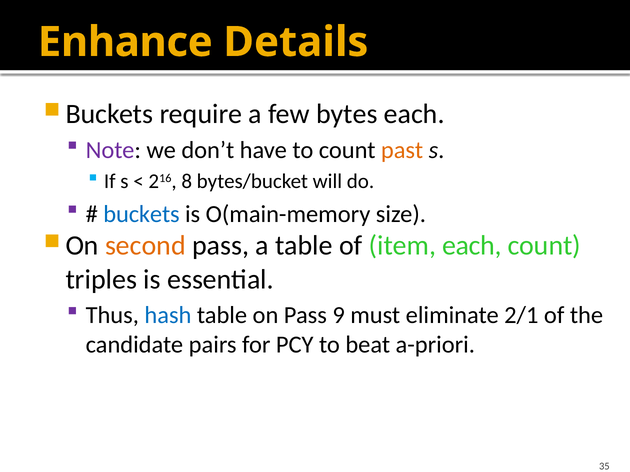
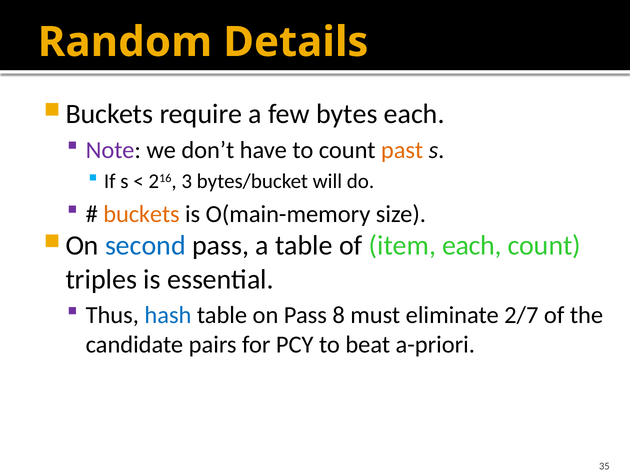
Enhance: Enhance -> Random
8: 8 -> 3
buckets colour: blue -> orange
second colour: orange -> blue
9: 9 -> 8
2/1: 2/1 -> 2/7
